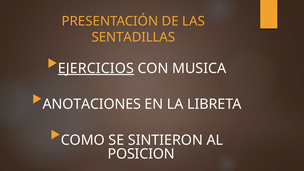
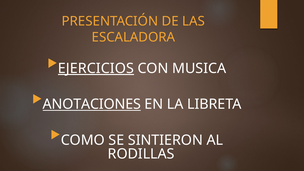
SENTADILLAS: SENTADILLAS -> ESCALADORA
ANOTACIONES underline: none -> present
POSICION: POSICION -> RODILLAS
